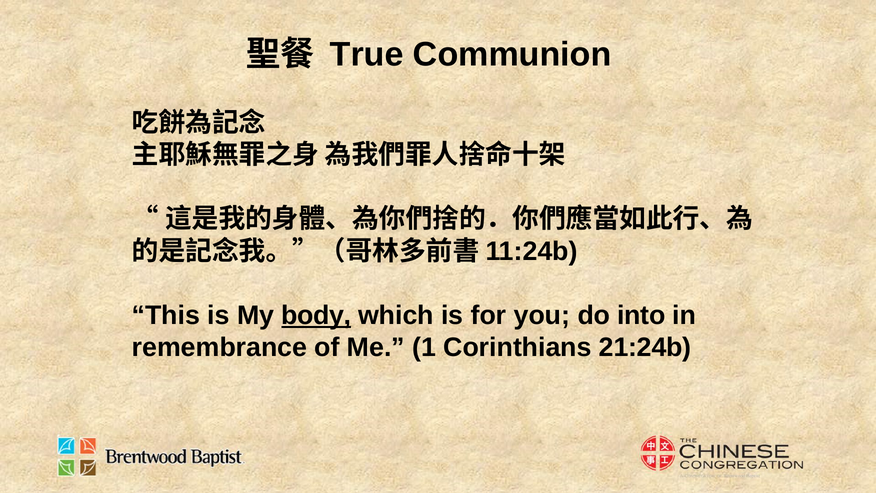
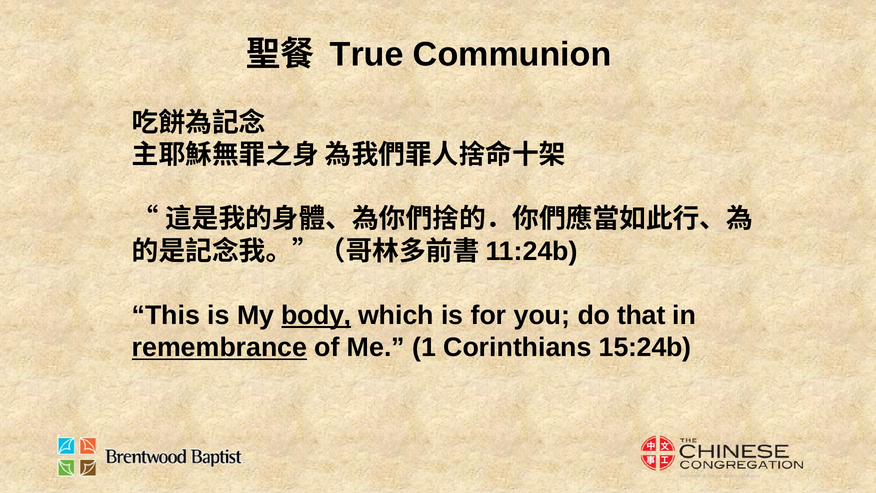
into: into -> that
remembrance underline: none -> present
21:24b: 21:24b -> 15:24b
